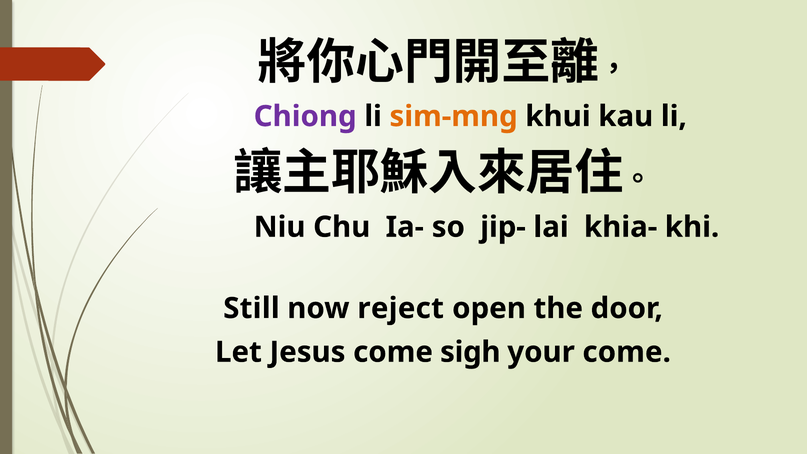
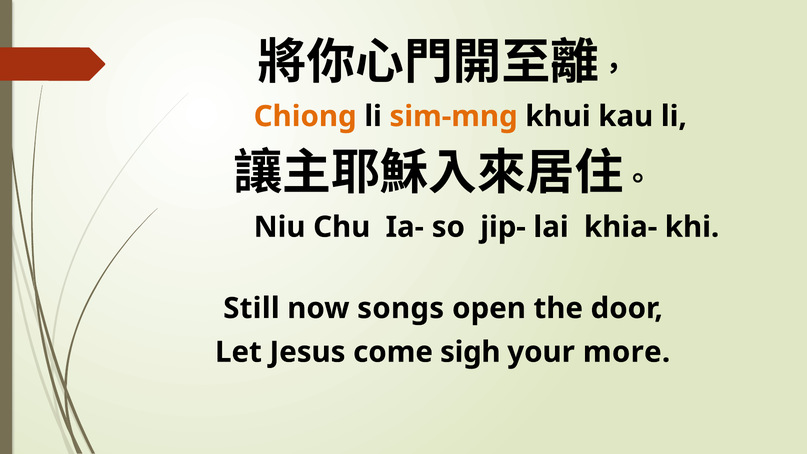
Chiong colour: purple -> orange
reject: reject -> songs
your come: come -> more
